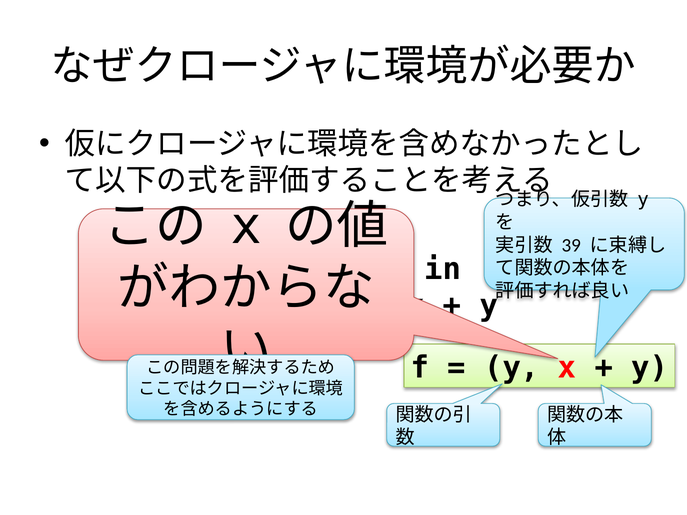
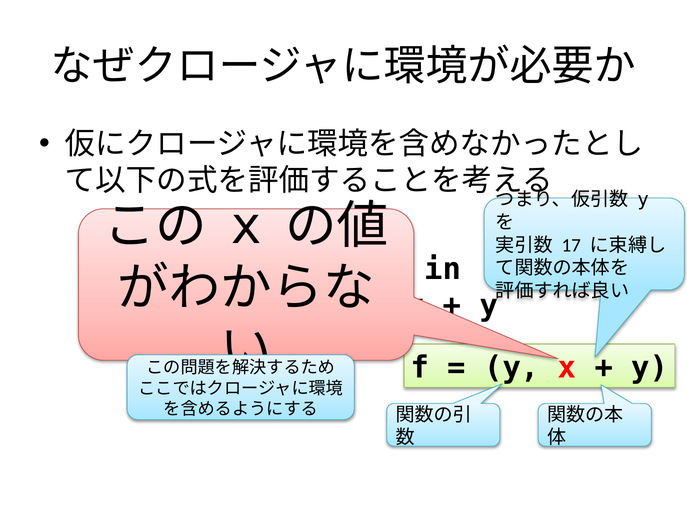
39: 39 -> 17
